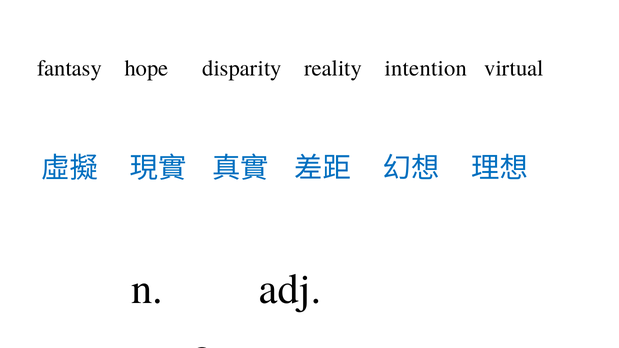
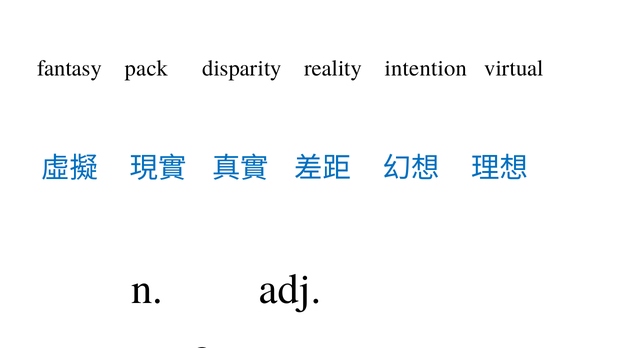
hope: hope -> pack
